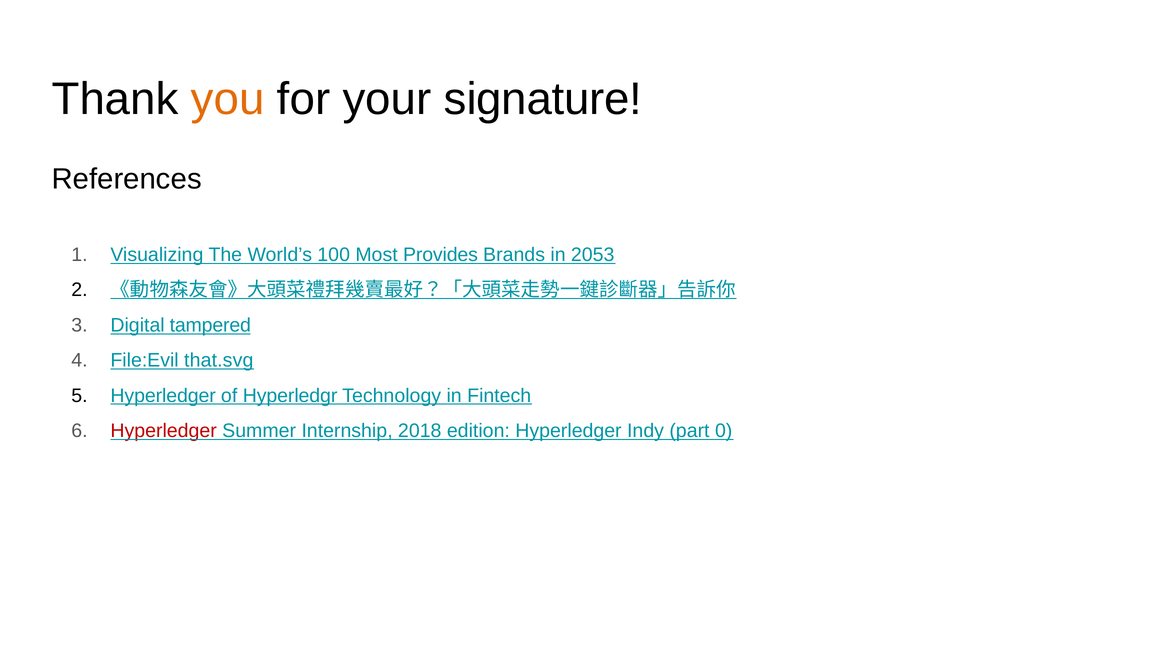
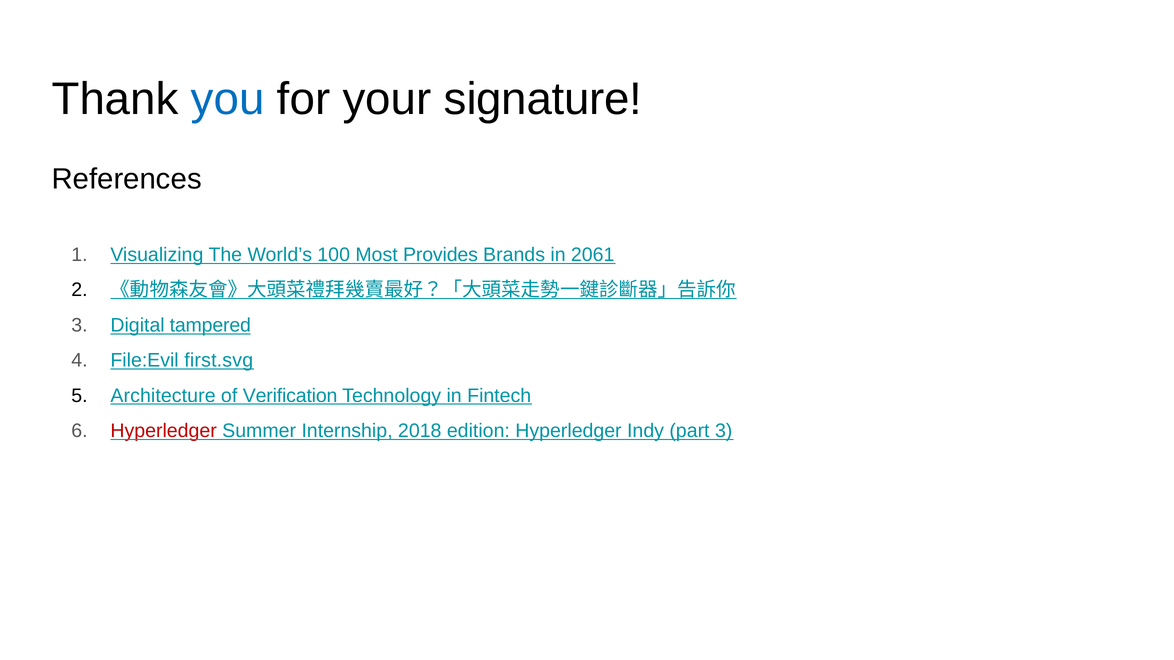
you colour: orange -> blue
2053: 2053 -> 2061
that.svg: that.svg -> first.svg
Hyperledger at (163, 396): Hyperledger -> Architecture
Hyperledgr: Hyperledgr -> Verification
part 0: 0 -> 3
